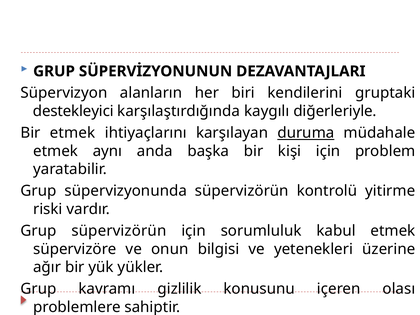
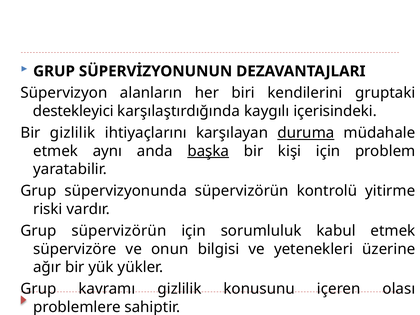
diğerleriyle: diğerleriyle -> içerisindeki
Bir etmek: etmek -> gizlilik
başka underline: none -> present
